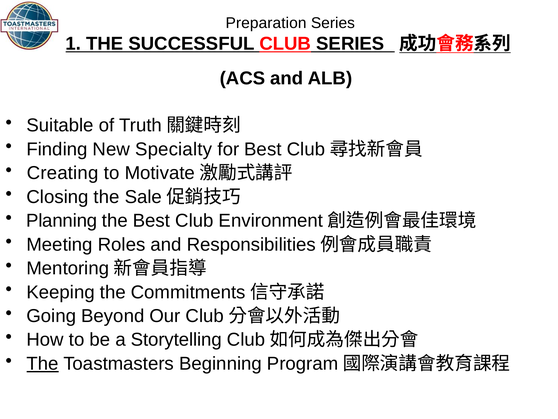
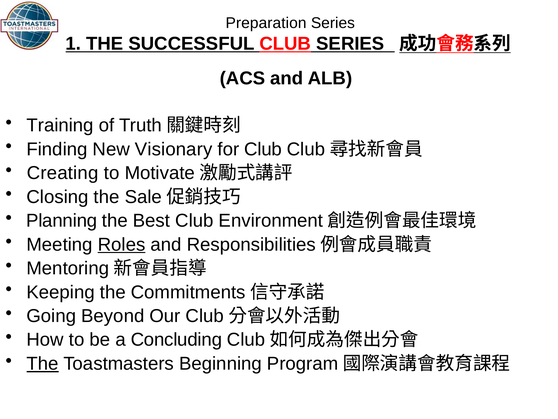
Suitable: Suitable -> Training
Specialty: Specialty -> Visionary
for Best: Best -> Club
Roles underline: none -> present
Storytelling: Storytelling -> Concluding
